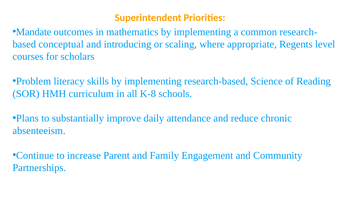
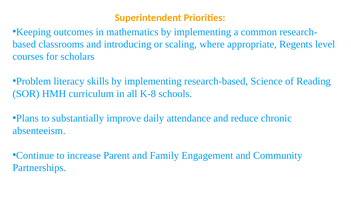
Mandate: Mandate -> Keeping
conceptual: conceptual -> classrooms
